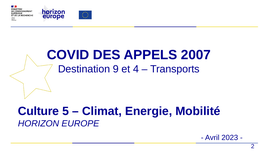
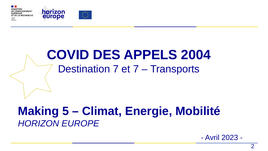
2007: 2007 -> 2004
Destination 9: 9 -> 7
et 4: 4 -> 7
Culture: Culture -> Making
